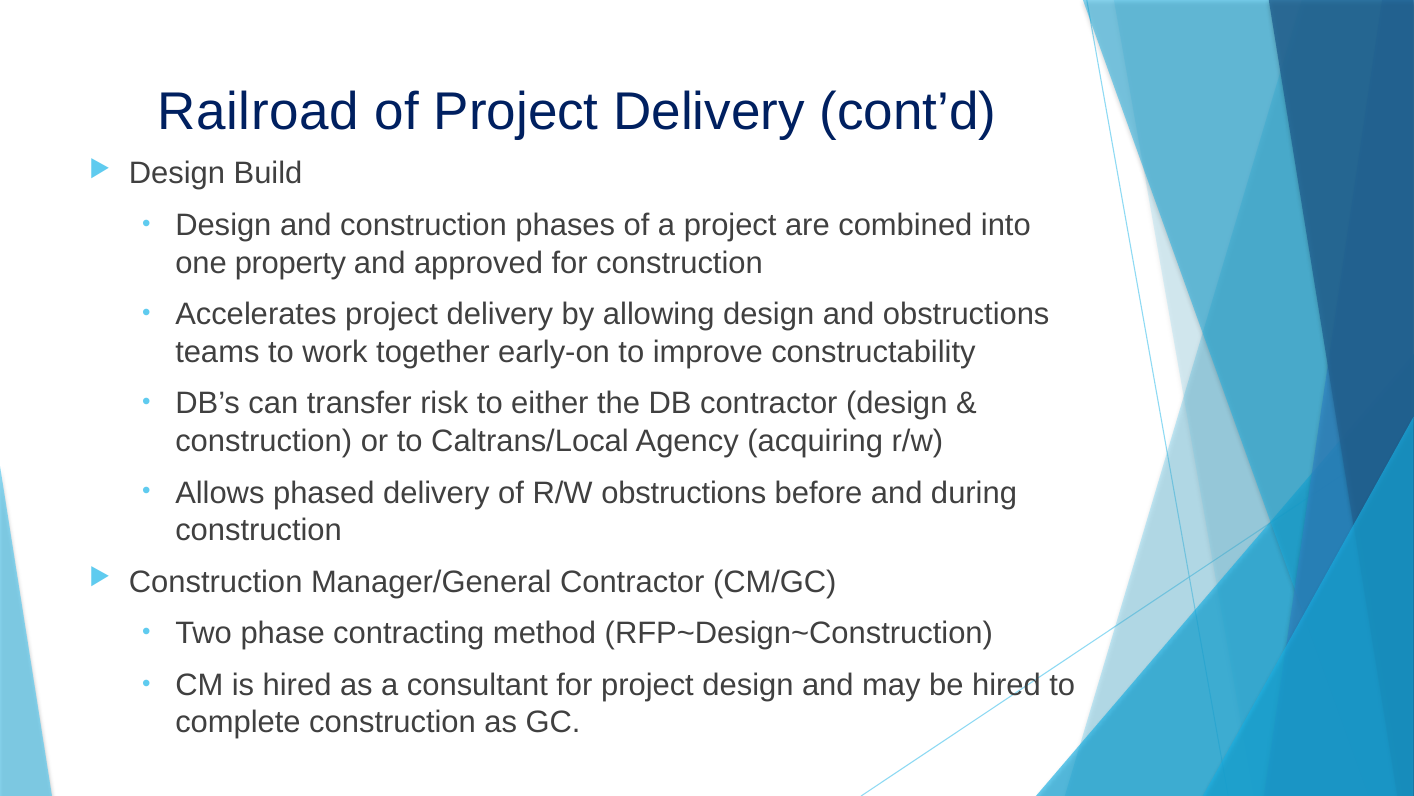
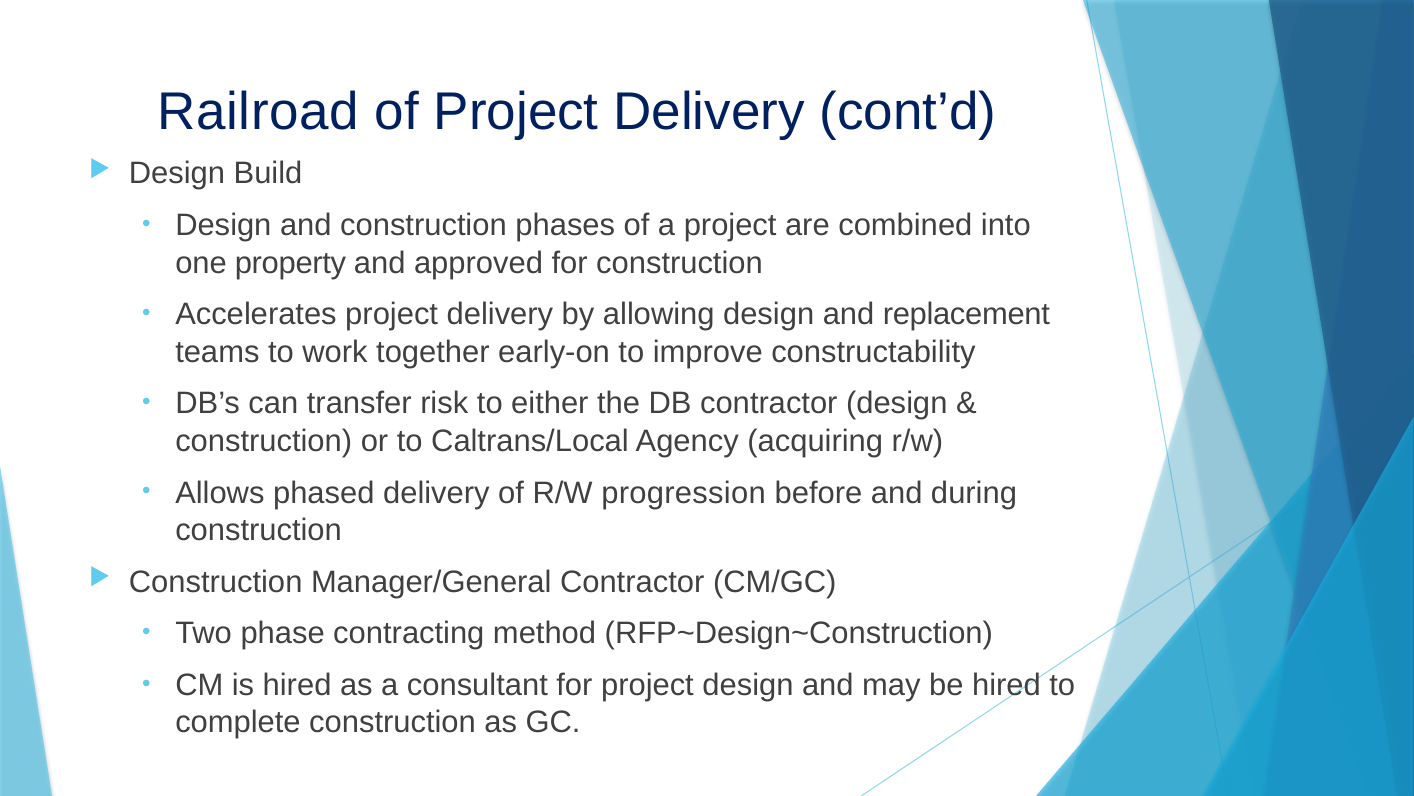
and obstructions: obstructions -> replacement
R/W obstructions: obstructions -> progression
